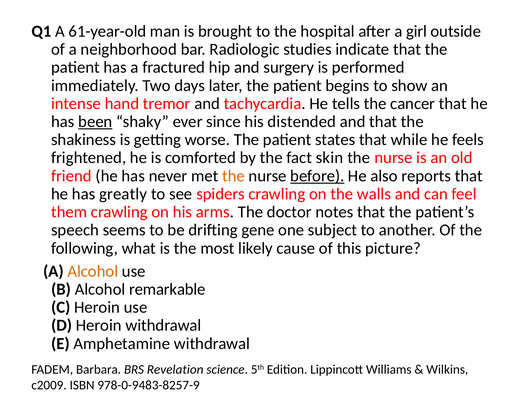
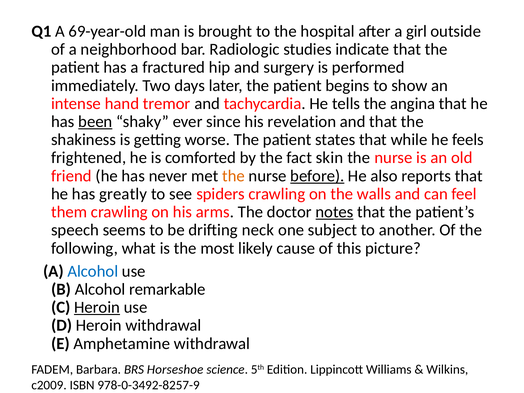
61-year-old: 61-year-old -> 69-year-old
cancer: cancer -> angina
distended: distended -> revelation
notes underline: none -> present
gene: gene -> neck
Alcohol at (93, 271) colour: orange -> blue
Heroin at (97, 307) underline: none -> present
Revelation: Revelation -> Horseshoe
978-0-9483-8257-9: 978-0-9483-8257-9 -> 978-0-3492-8257-9
